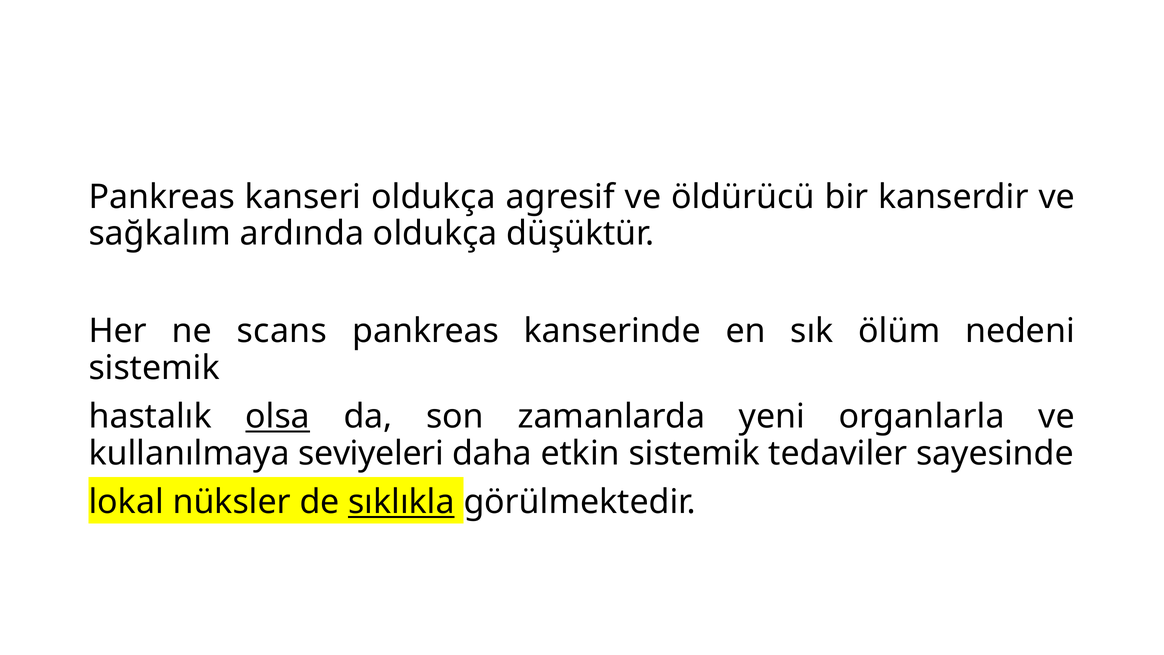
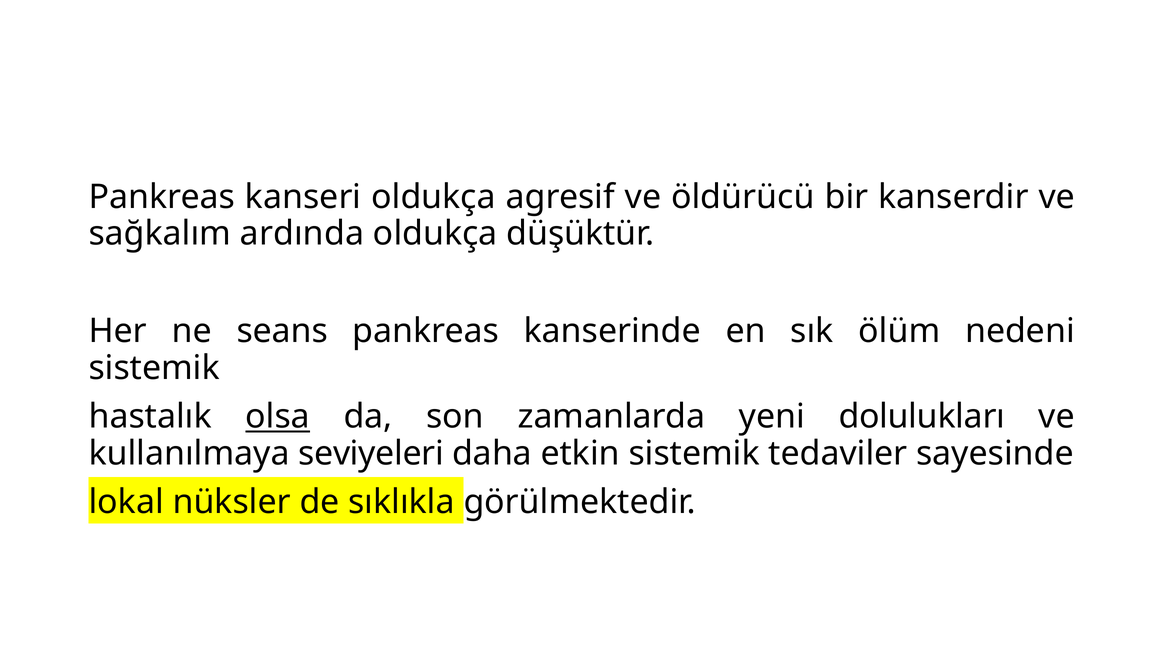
scans: scans -> seans
organlarla: organlarla -> dolulukları
sıklıkla underline: present -> none
